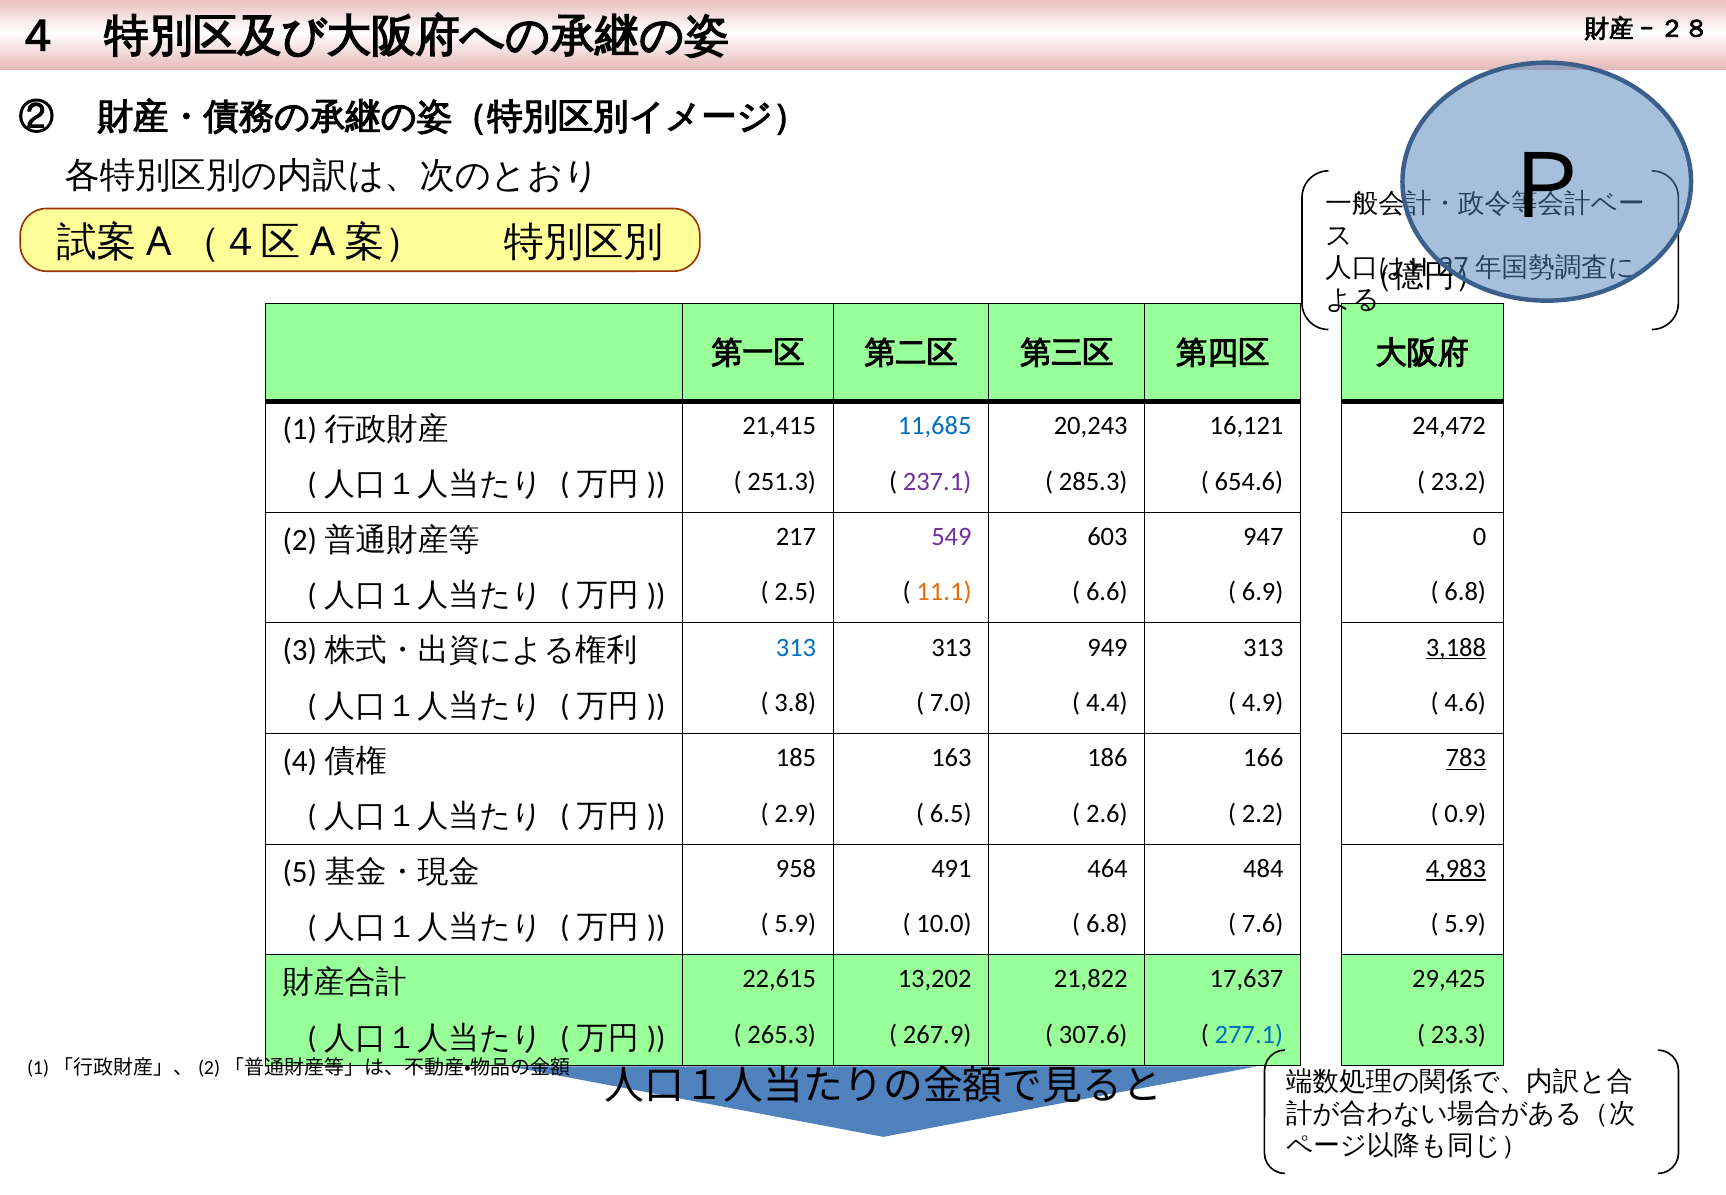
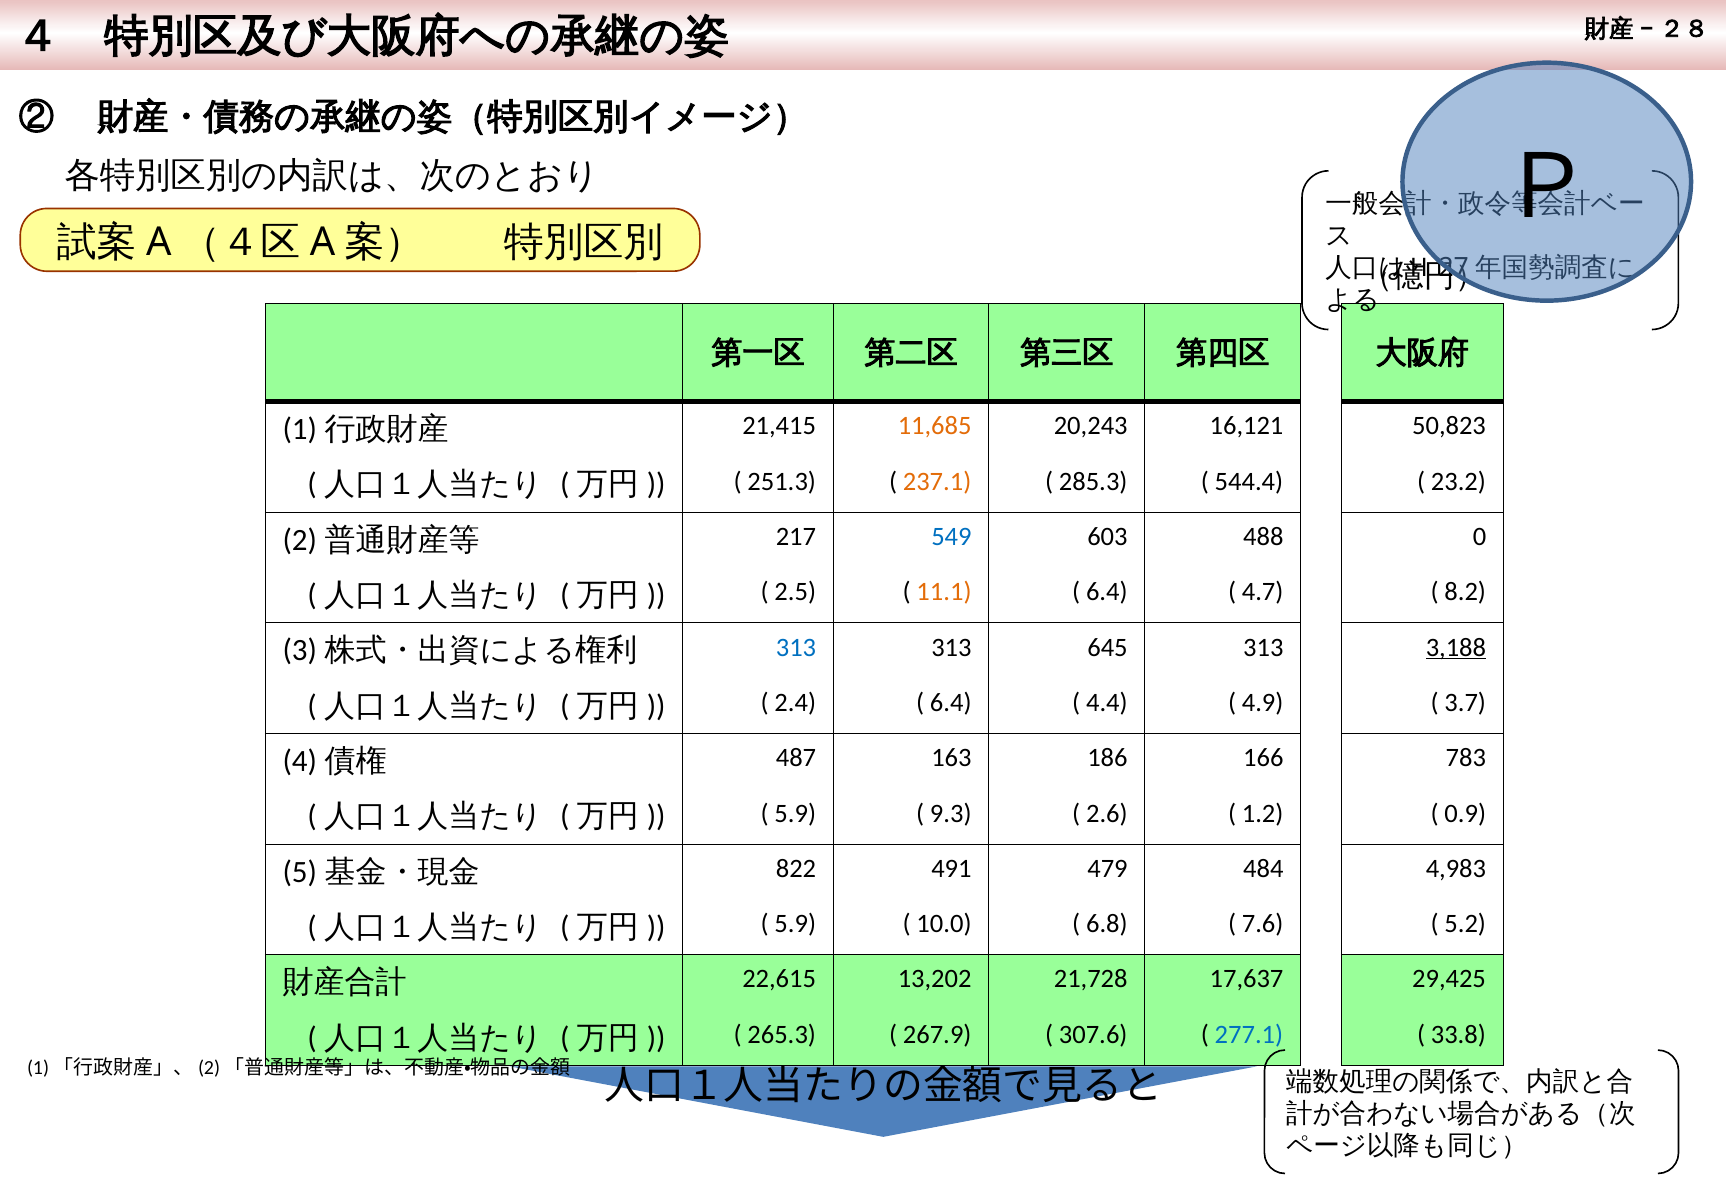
11,685 colour: blue -> orange
24,472: 24,472 -> 50,823
237.1 colour: purple -> orange
654.6: 654.6 -> 544.4
549 colour: purple -> blue
947: 947 -> 488
6.6 at (1107, 592): 6.6 -> 6.4
6.9: 6.9 -> 4.7
6.8 at (1465, 592): 6.8 -> 8.2
949: 949 -> 645
3.8: 3.8 -> 2.4
7.0 at (951, 703): 7.0 -> 6.4
4.6: 4.6 -> 3.7
185: 185 -> 487
783 underline: present -> none
2.9 at (795, 813): 2.9 -> 5.9
6.5: 6.5 -> 9.3
2.2: 2.2 -> 1.2
958: 958 -> 822
464: 464 -> 479
4,983 underline: present -> none
5.9 at (1465, 924): 5.9 -> 5.2
21,822: 21,822 -> 21,728
23.3: 23.3 -> 33.8
